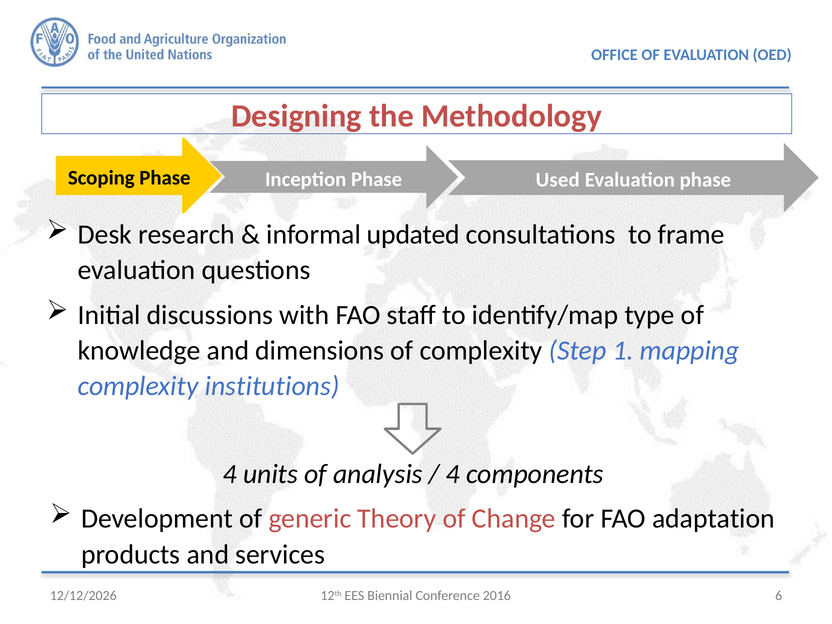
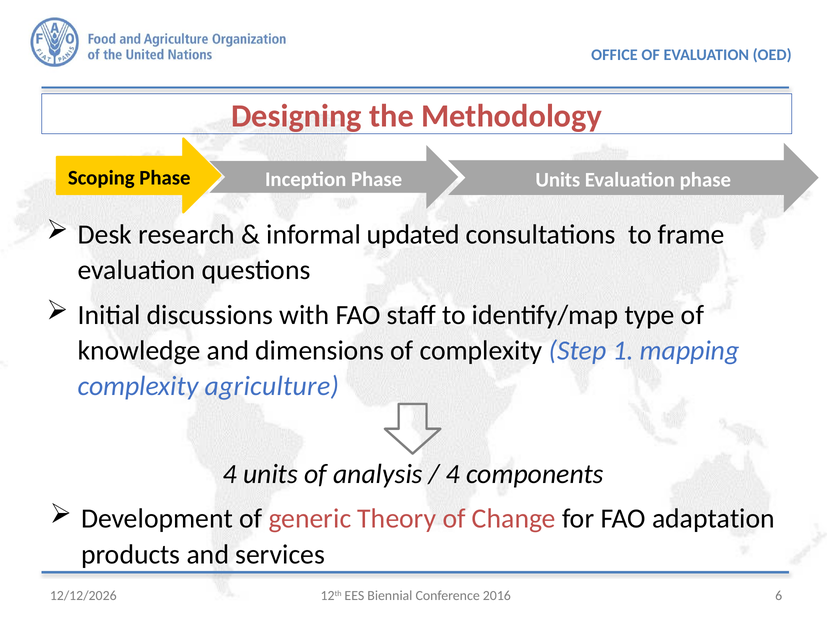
Phase Used: Used -> Units
institutions: institutions -> agriculture
